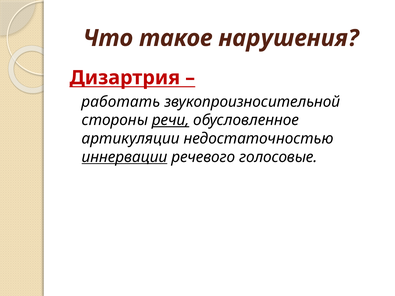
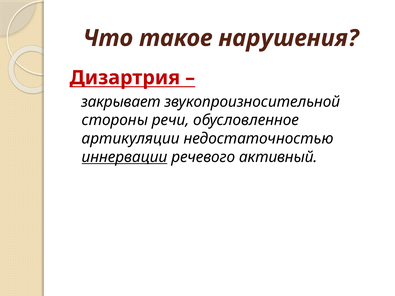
работать: работать -> закрывает
речи underline: present -> none
голосовые: голосовые -> активный
